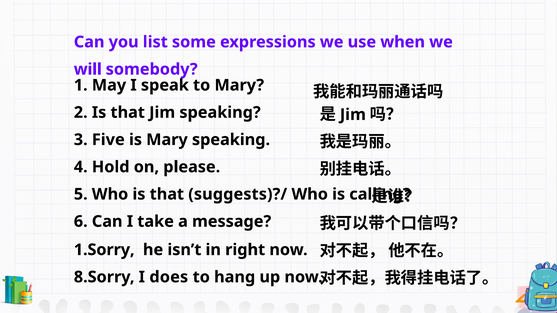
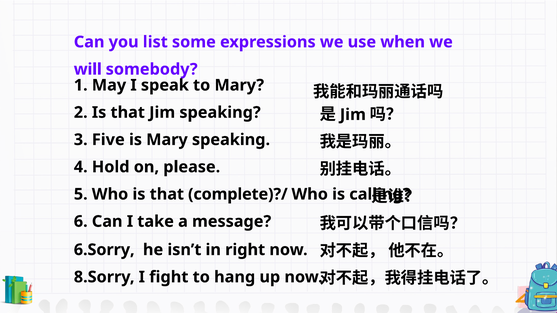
suggests)?/: suggests)?/ -> complete)?/
1.Sorry: 1.Sorry -> 6.Sorry
does: does -> fight
